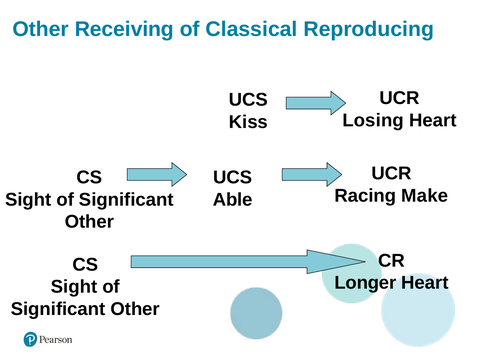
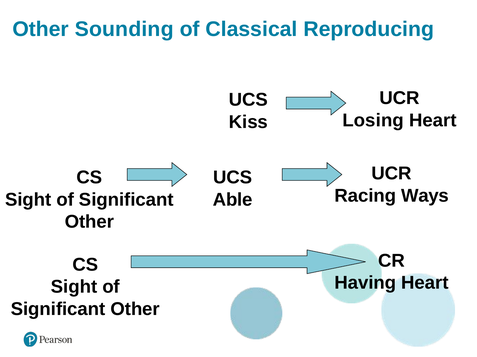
Receiving: Receiving -> Sounding
Make: Make -> Ways
Longer: Longer -> Having
